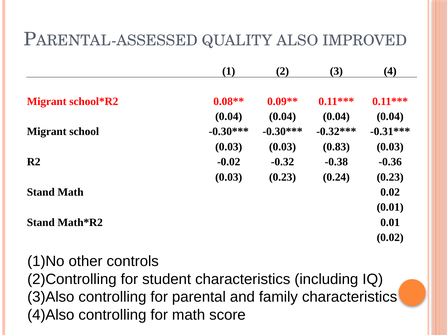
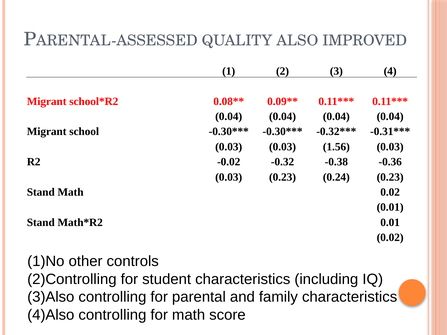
0.83: 0.83 -> 1.56
